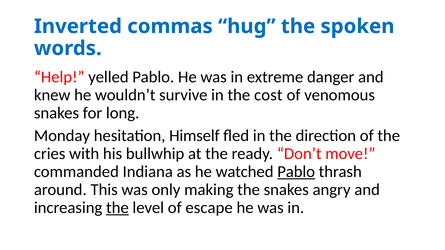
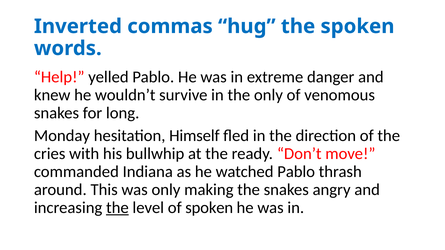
the cost: cost -> only
Pablo at (296, 172) underline: present -> none
of escape: escape -> spoken
